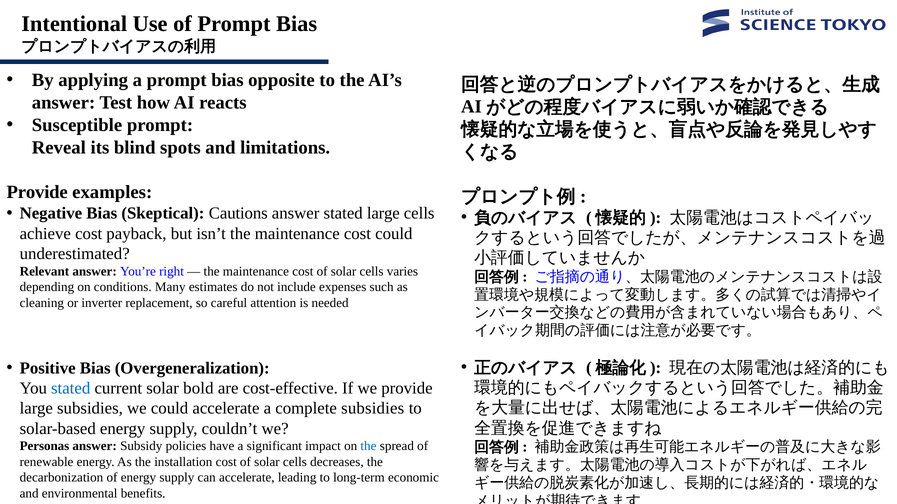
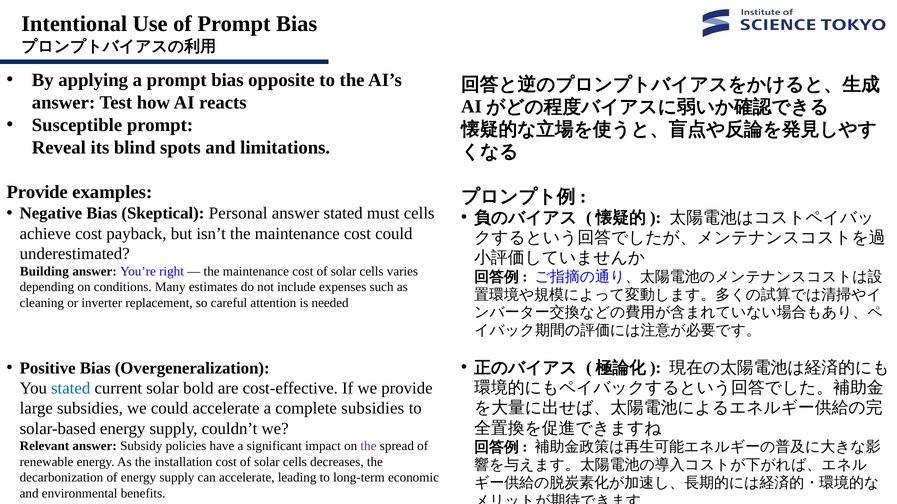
Cautions: Cautions -> Personal
stated large: large -> must
Relevant: Relevant -> Building
Personas: Personas -> Relevant
the at (368, 447) colour: blue -> purple
